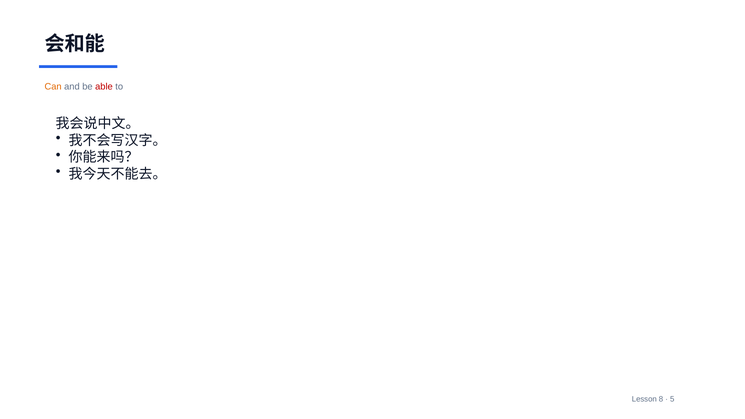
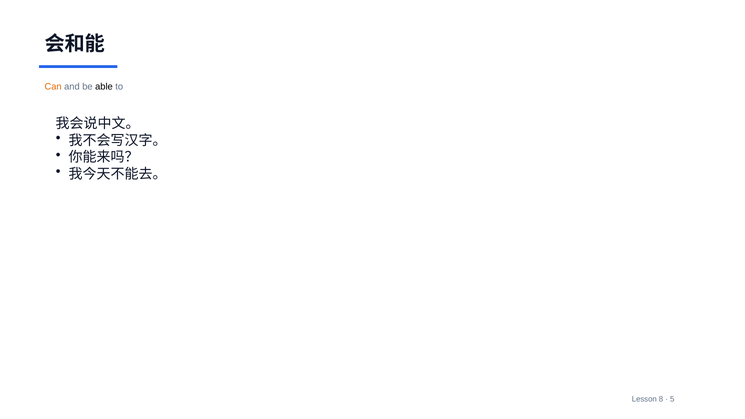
able colour: red -> black
